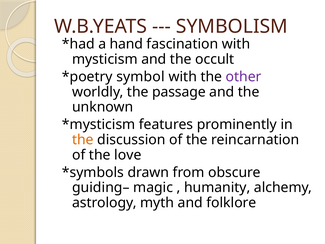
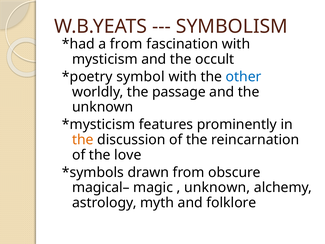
a hand: hand -> from
other colour: purple -> blue
guiding–: guiding– -> magical–
humanity at (217, 187): humanity -> unknown
